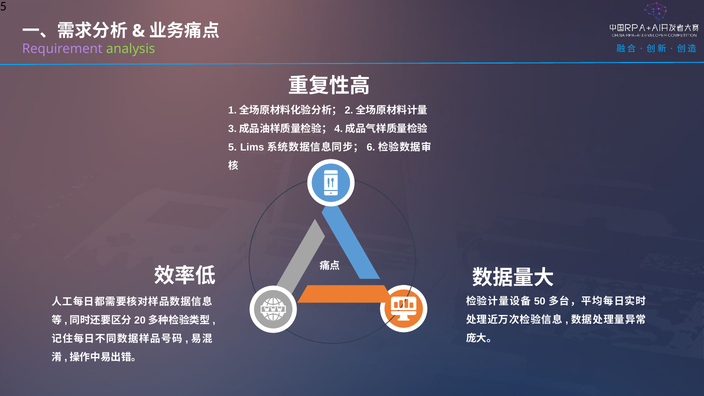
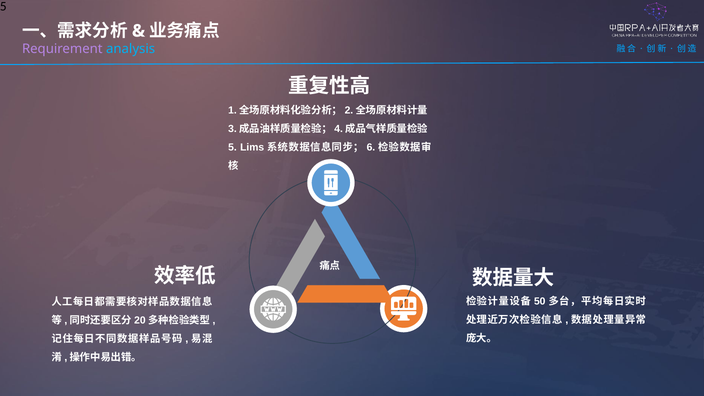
analysis colour: light green -> light blue
